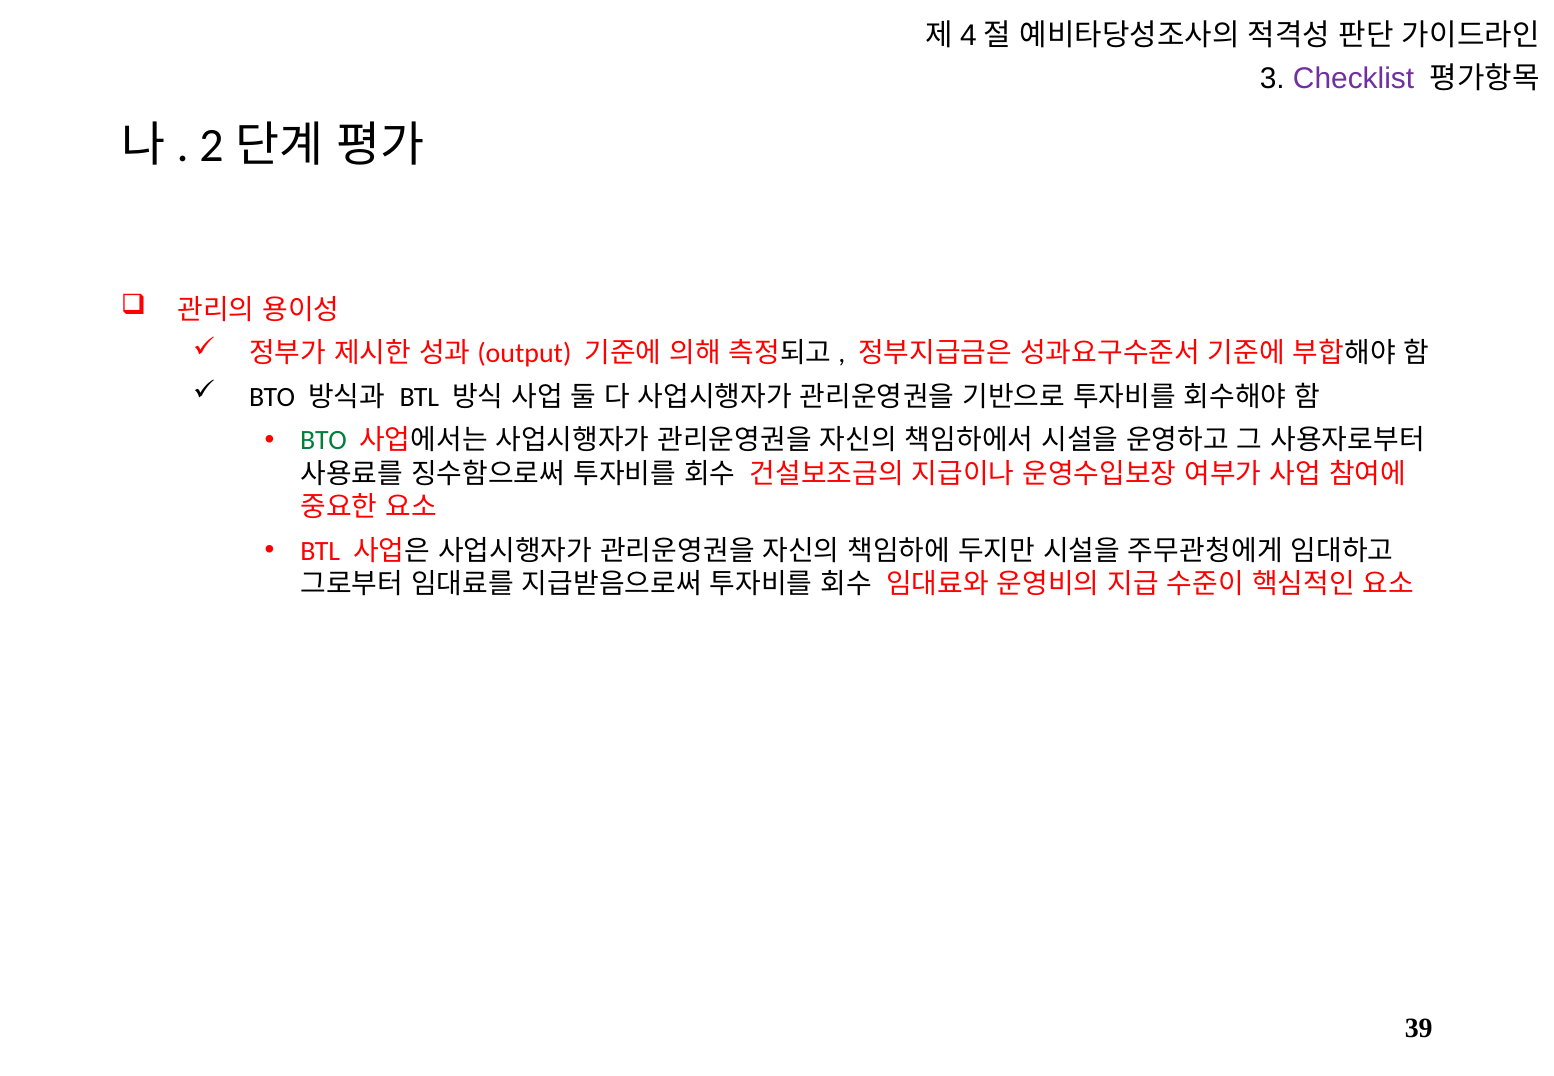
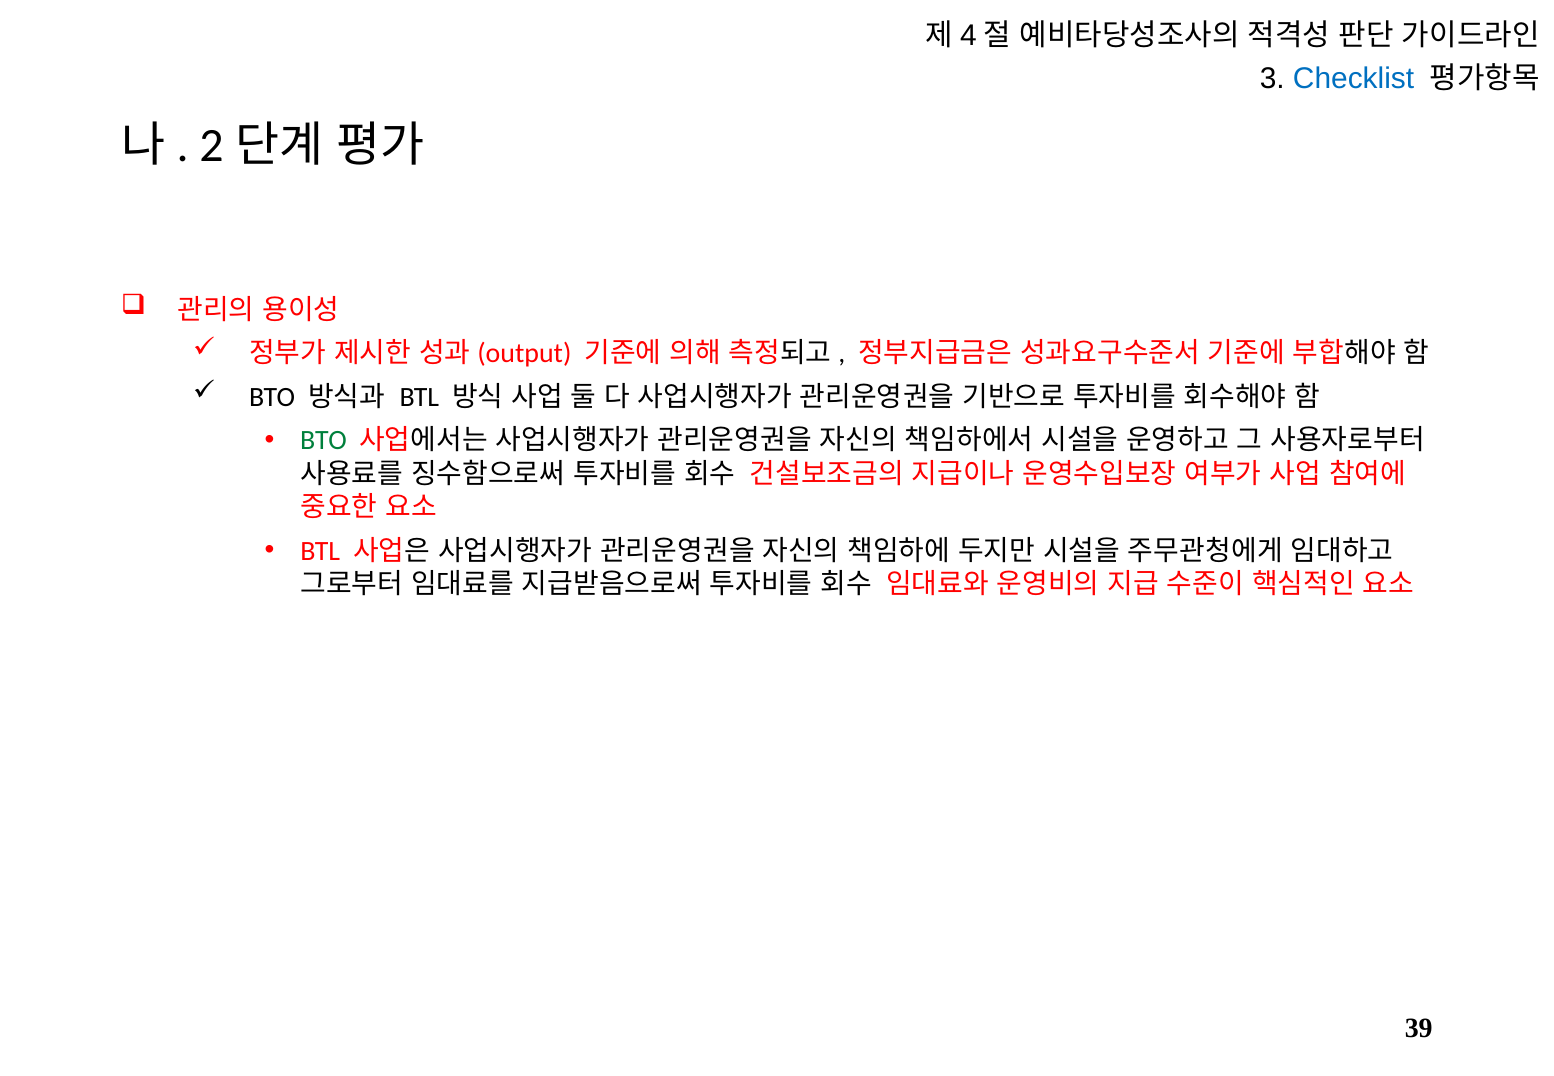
Checklist colour: purple -> blue
